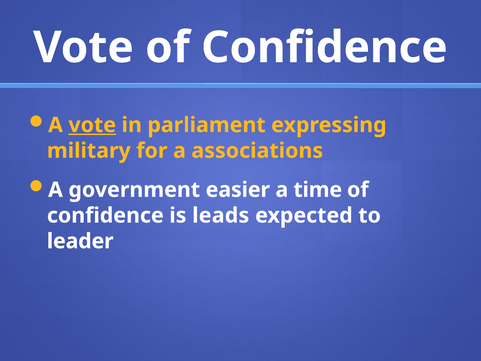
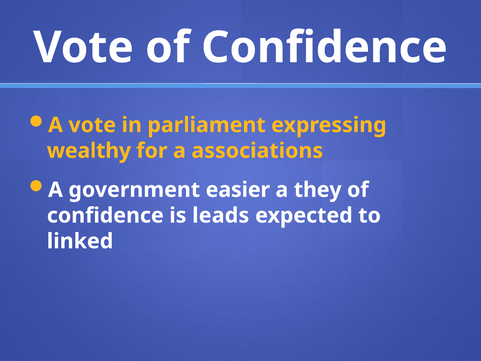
vote at (92, 125) underline: present -> none
military: military -> wealthy
time: time -> they
leader: leader -> linked
